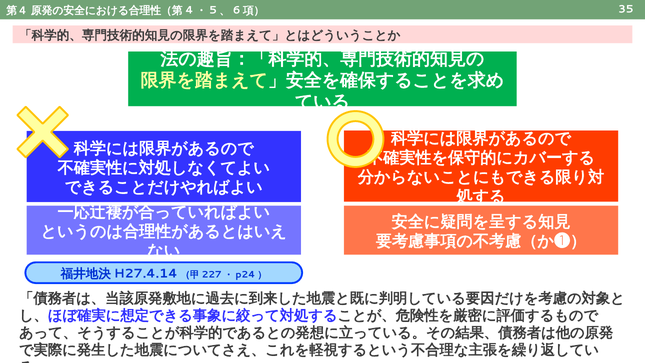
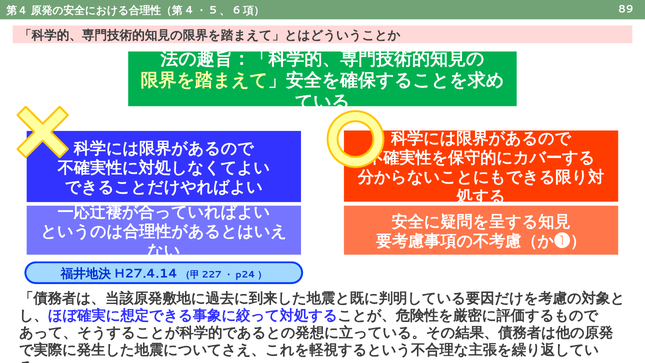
35: 35 -> 89
